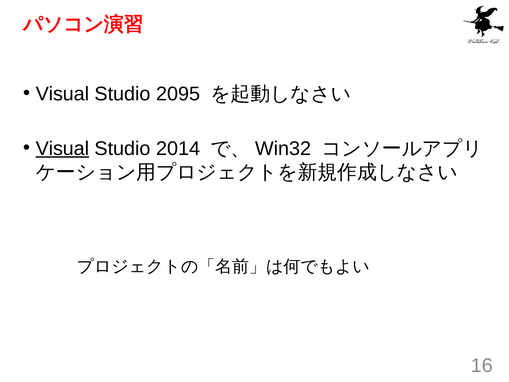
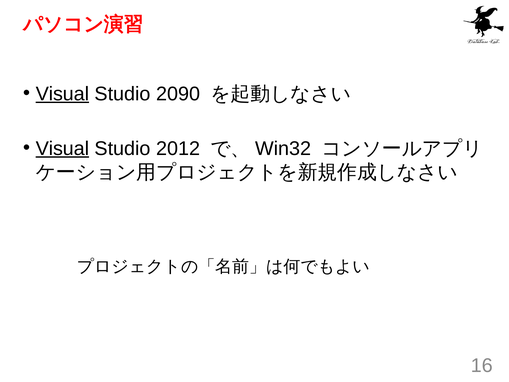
Visual at (62, 94) underline: none -> present
2095: 2095 -> 2090
2014: 2014 -> 2012
